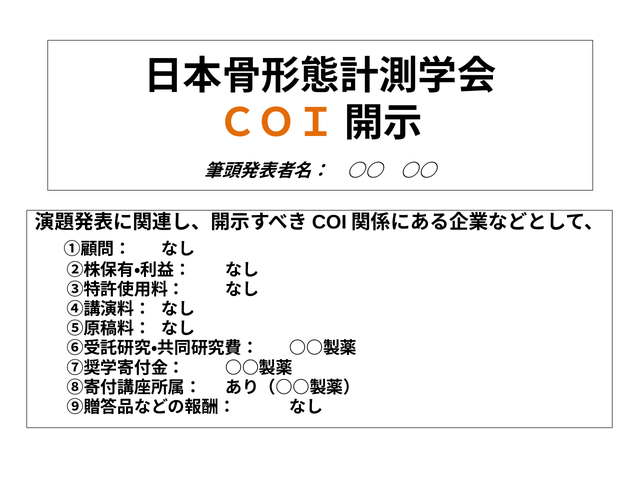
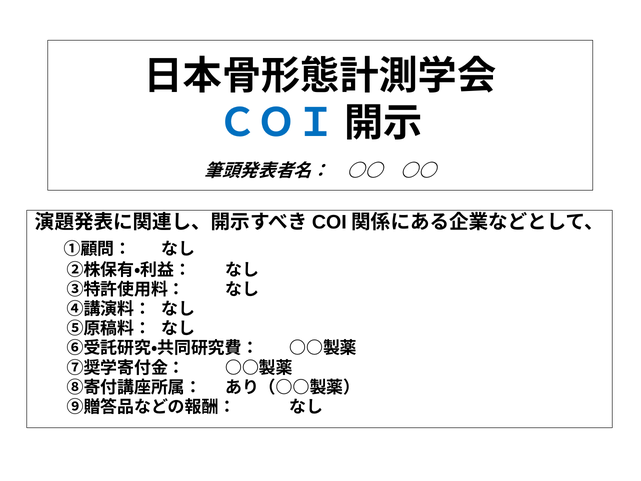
ＣＯＩ colour: orange -> blue
